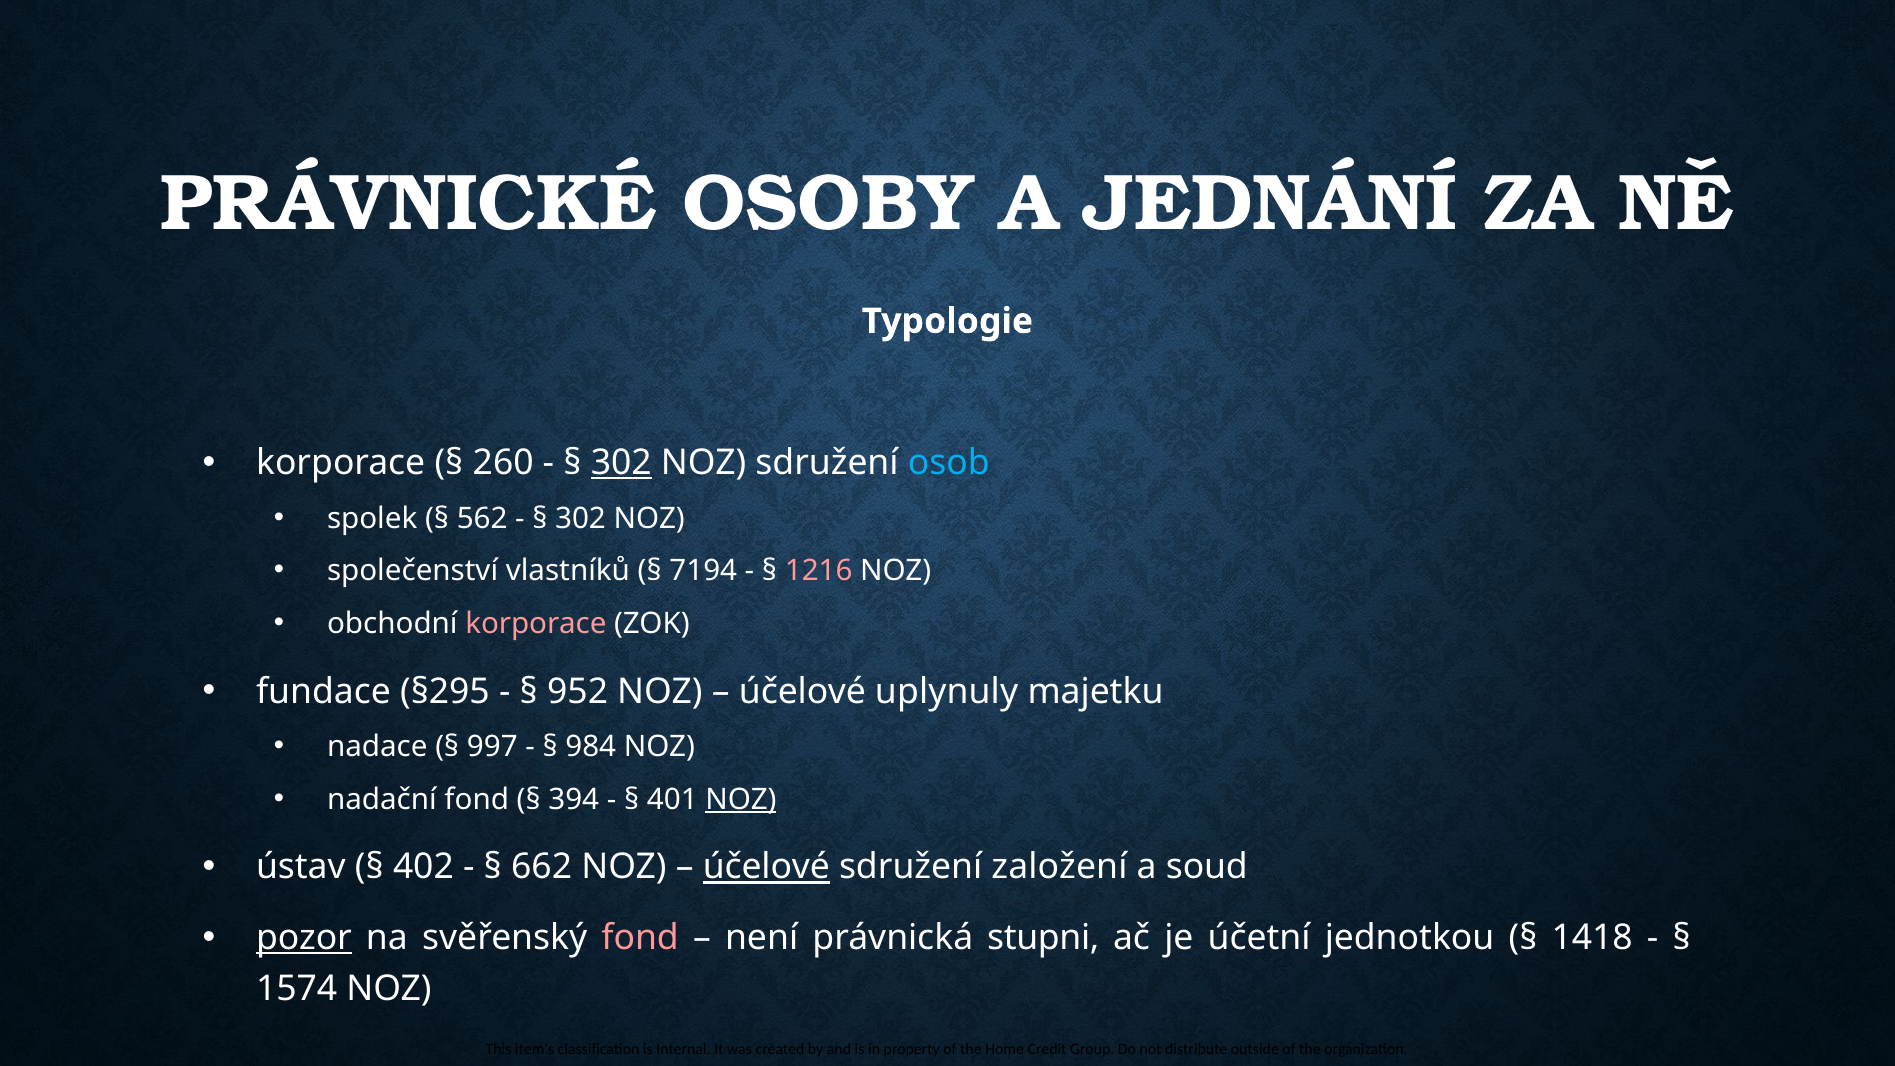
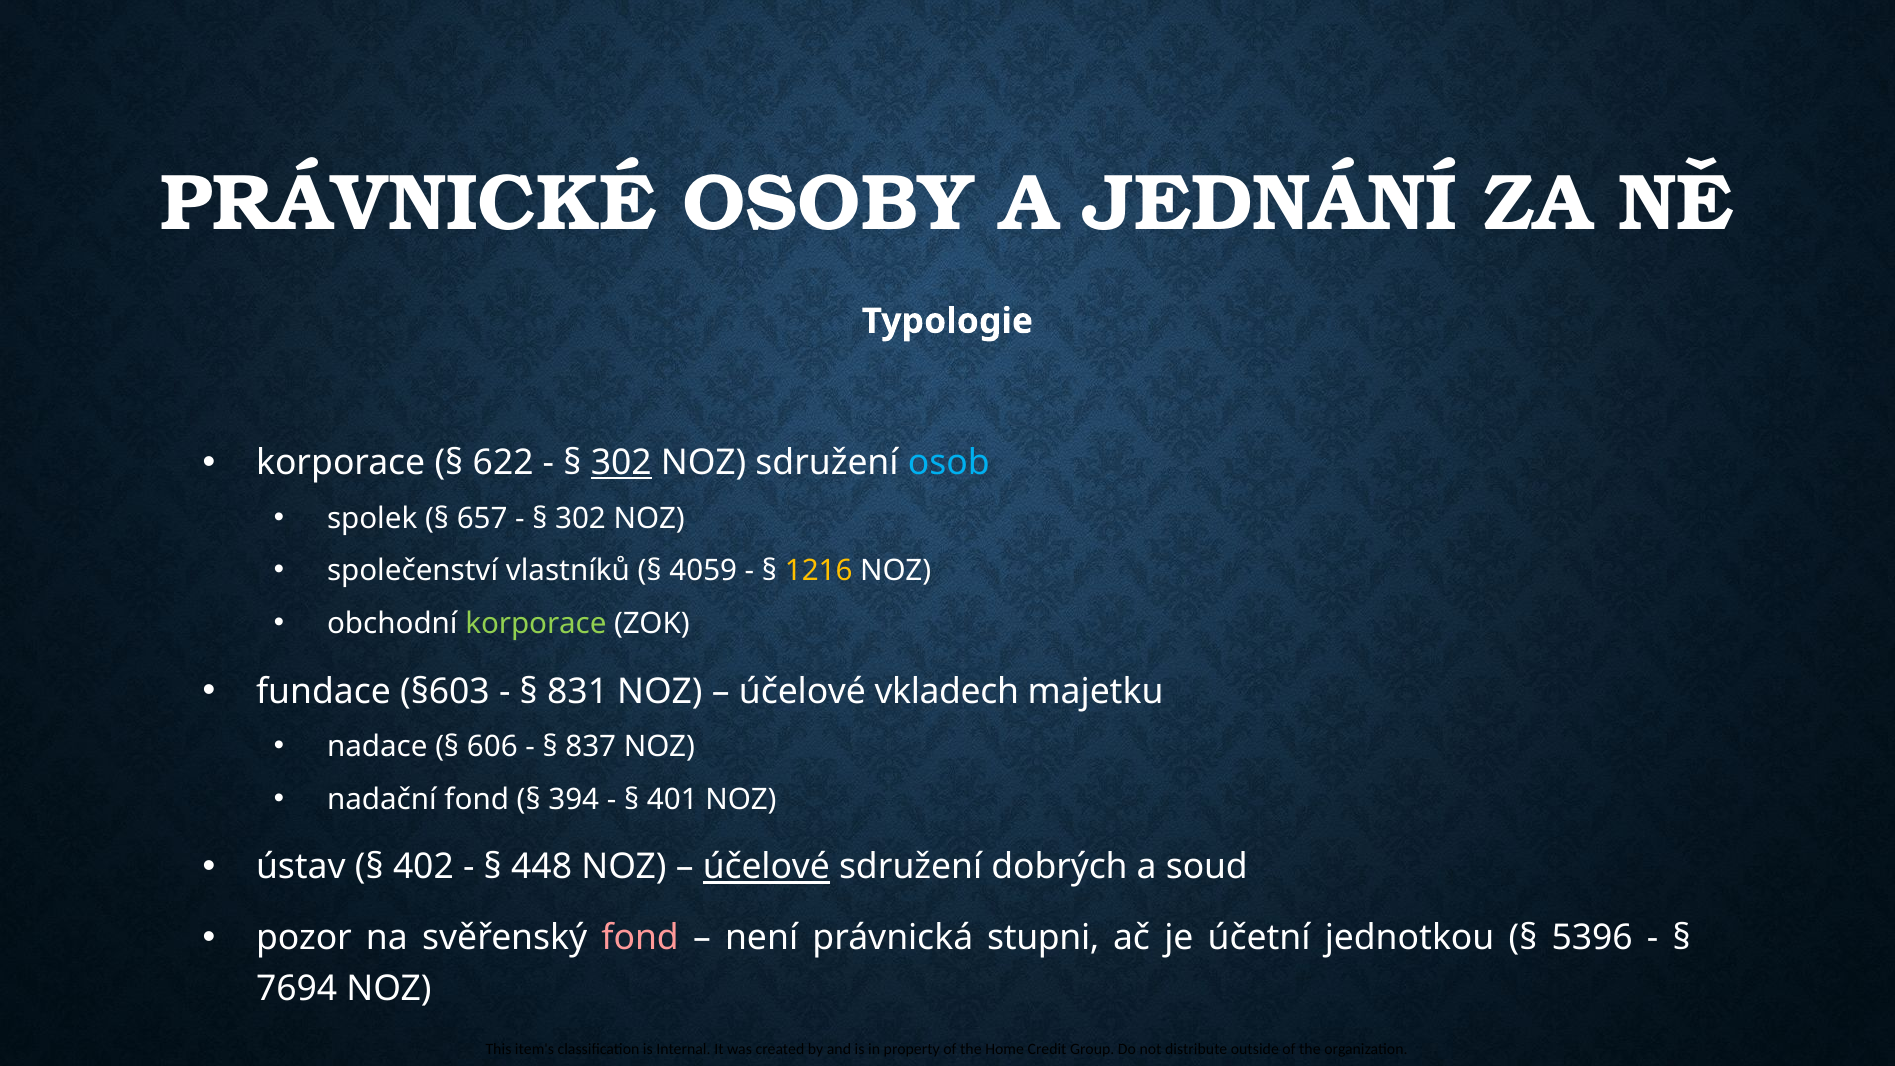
260: 260 -> 622
562: 562 -> 657
7194: 7194 -> 4059
1216 colour: pink -> yellow
korporace at (536, 624) colour: pink -> light green
§295: §295 -> §603
952: 952 -> 831
uplynuly: uplynuly -> vkladech
997: 997 -> 606
984: 984 -> 837
NOZ at (741, 799) underline: present -> none
662: 662 -> 448
založení: založení -> dobrých
pozor underline: present -> none
1418: 1418 -> 5396
1574: 1574 -> 7694
